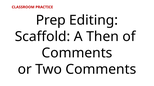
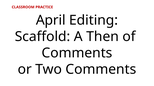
Prep: Prep -> April
